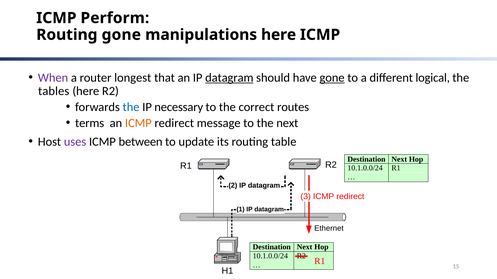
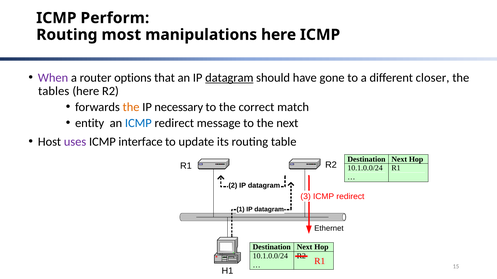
Routing gone: gone -> most
longest: longest -> options
gone at (332, 78) underline: present -> none
logical: logical -> closer
the at (131, 107) colour: blue -> orange
routes: routes -> match
terms: terms -> entity
ICMP at (138, 123) colour: orange -> blue
between: between -> interface
